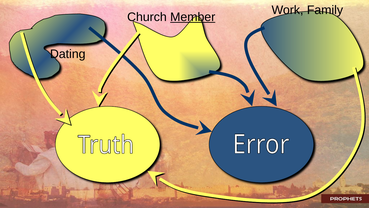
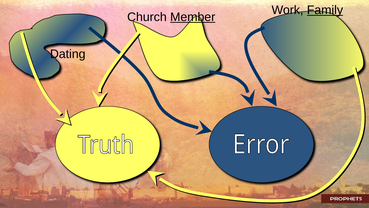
Family underline: none -> present
